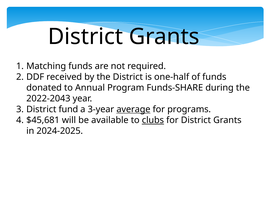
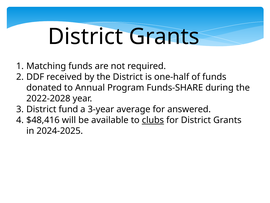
2022-2043: 2022-2043 -> 2022-2028
average underline: present -> none
programs: programs -> answered
$45,681: $45,681 -> $48,416
